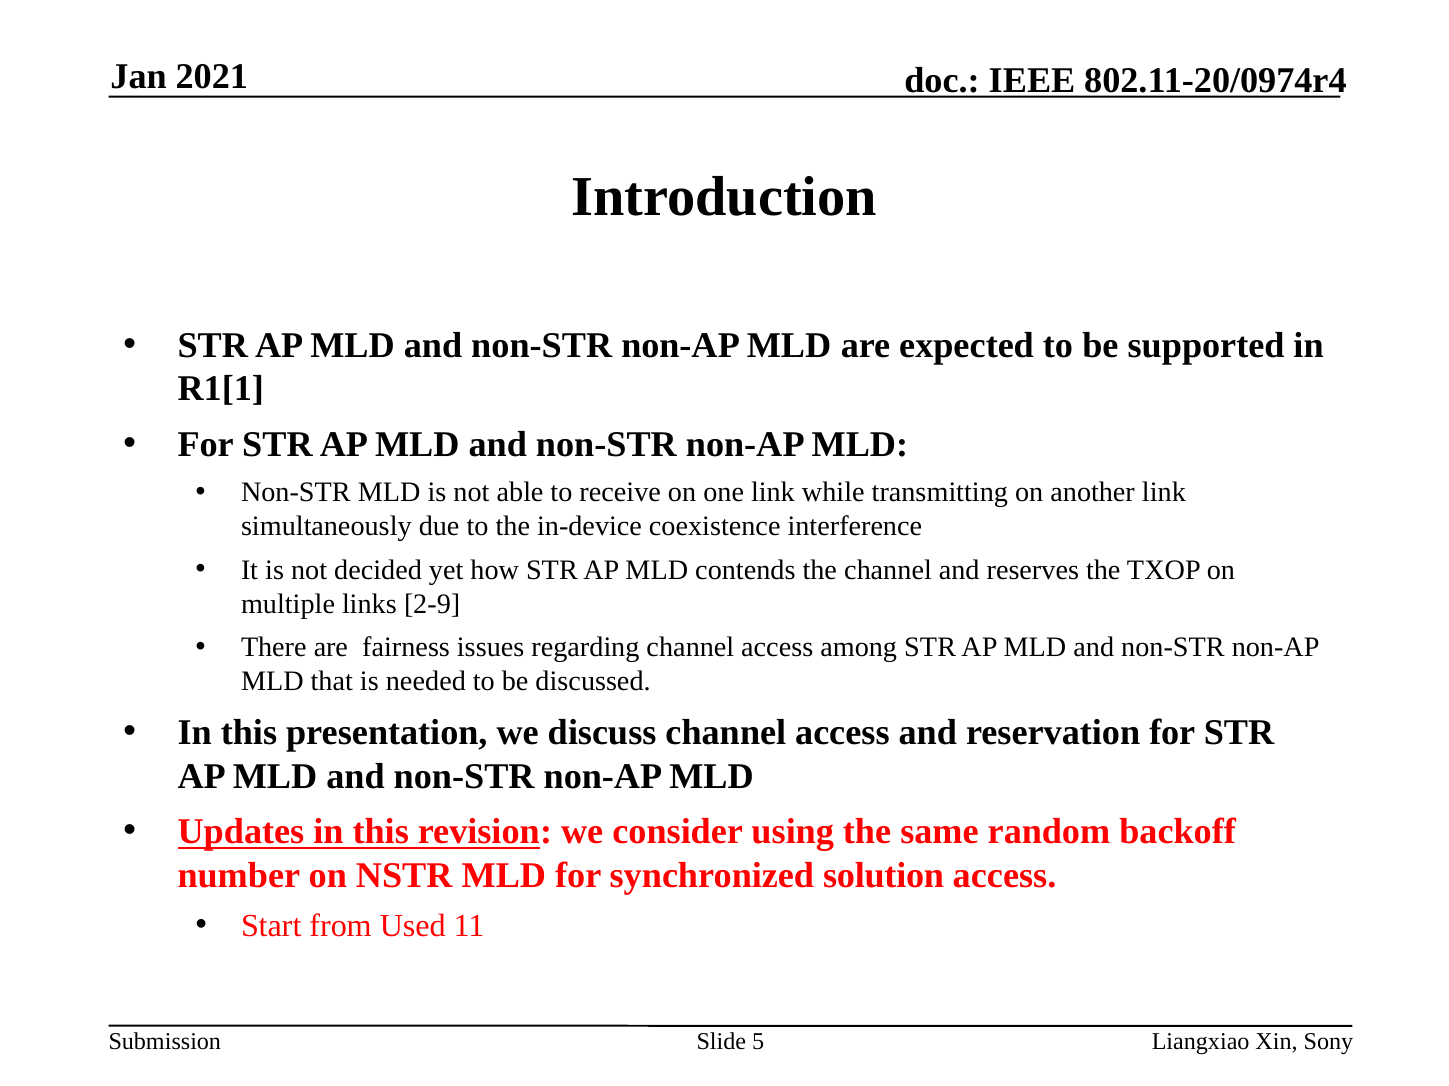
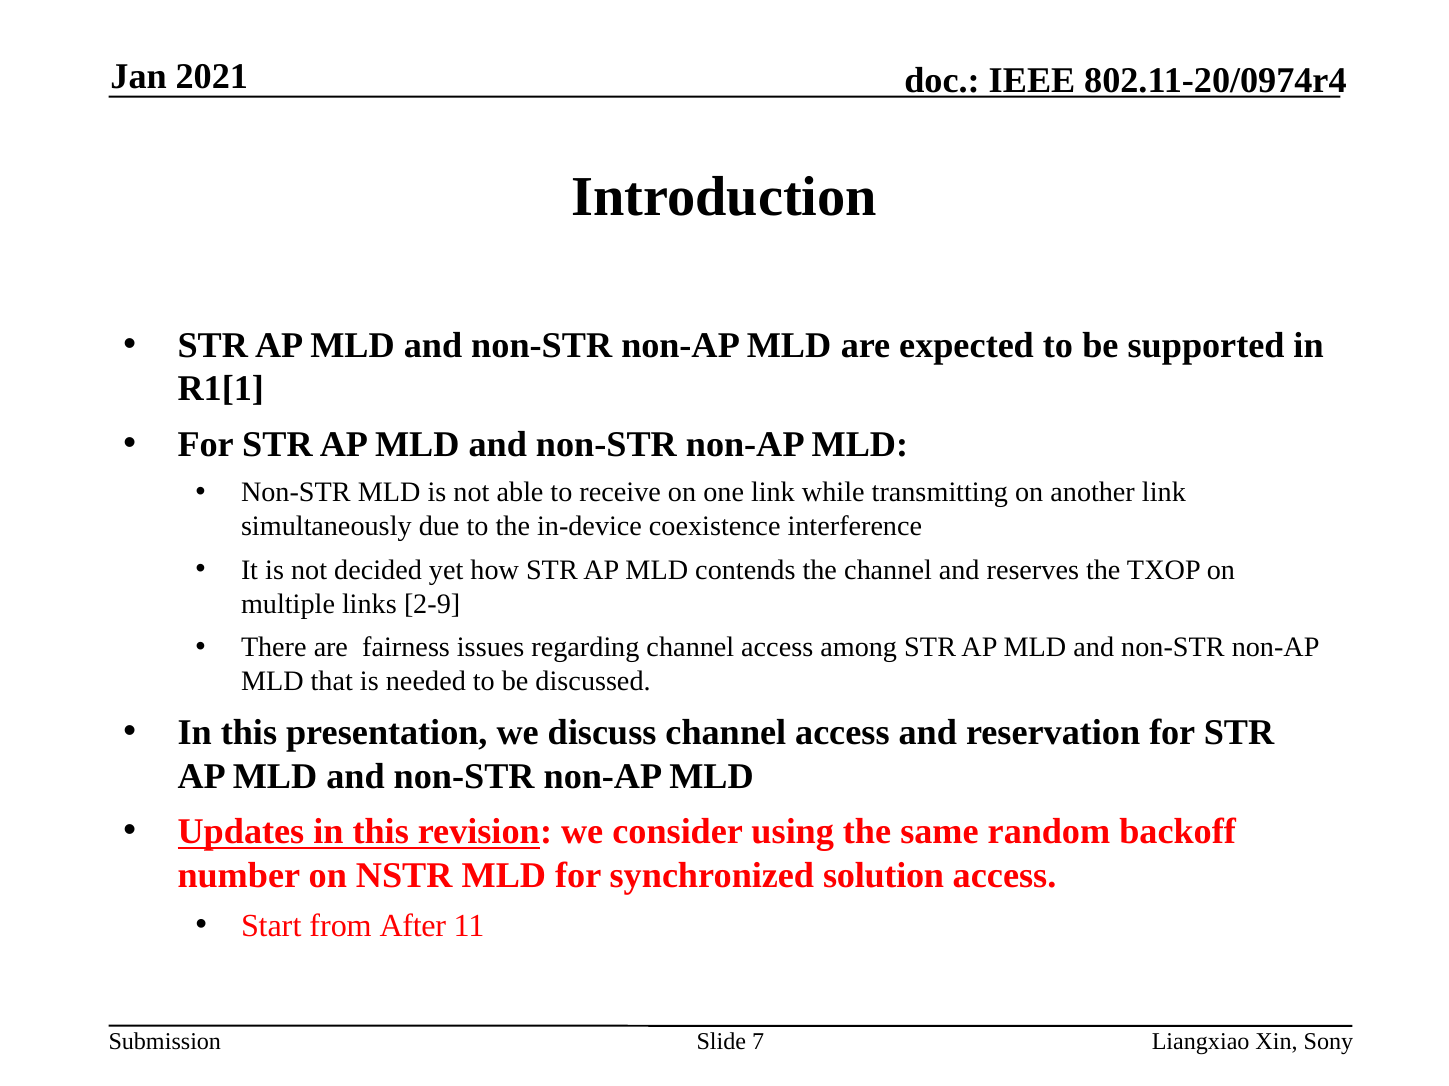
Used: Used -> After
5: 5 -> 7
